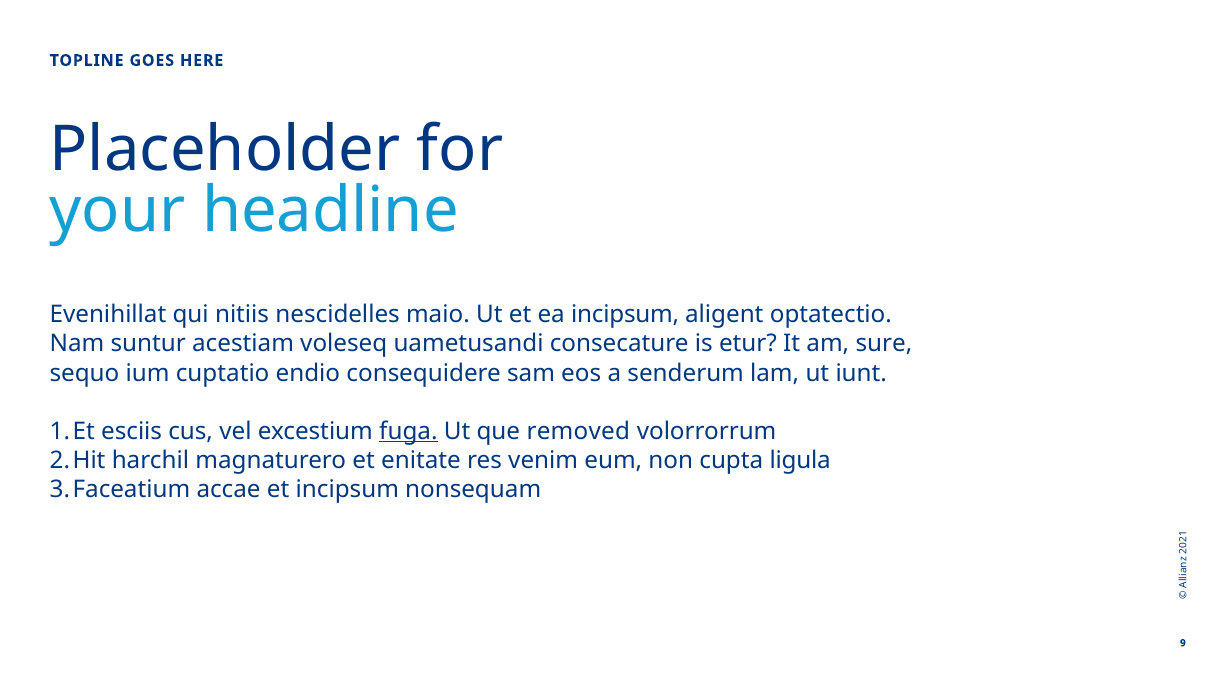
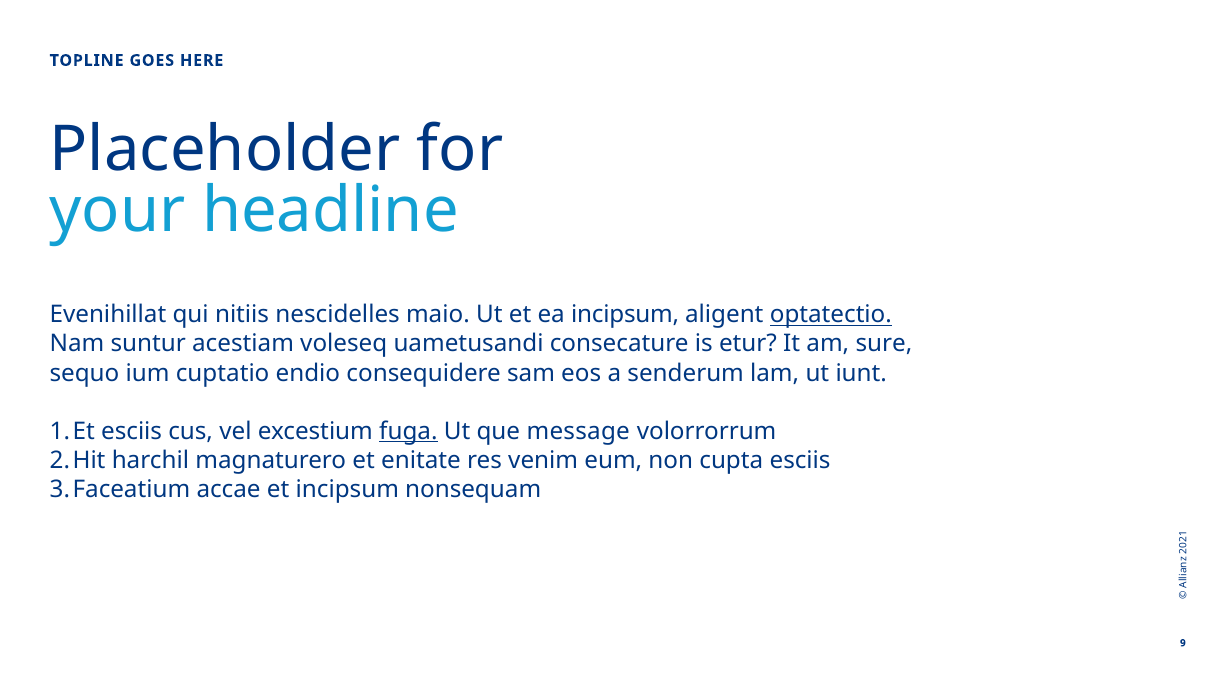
optatectio underline: none -> present
removed: removed -> message
cupta ligula: ligula -> esciis
